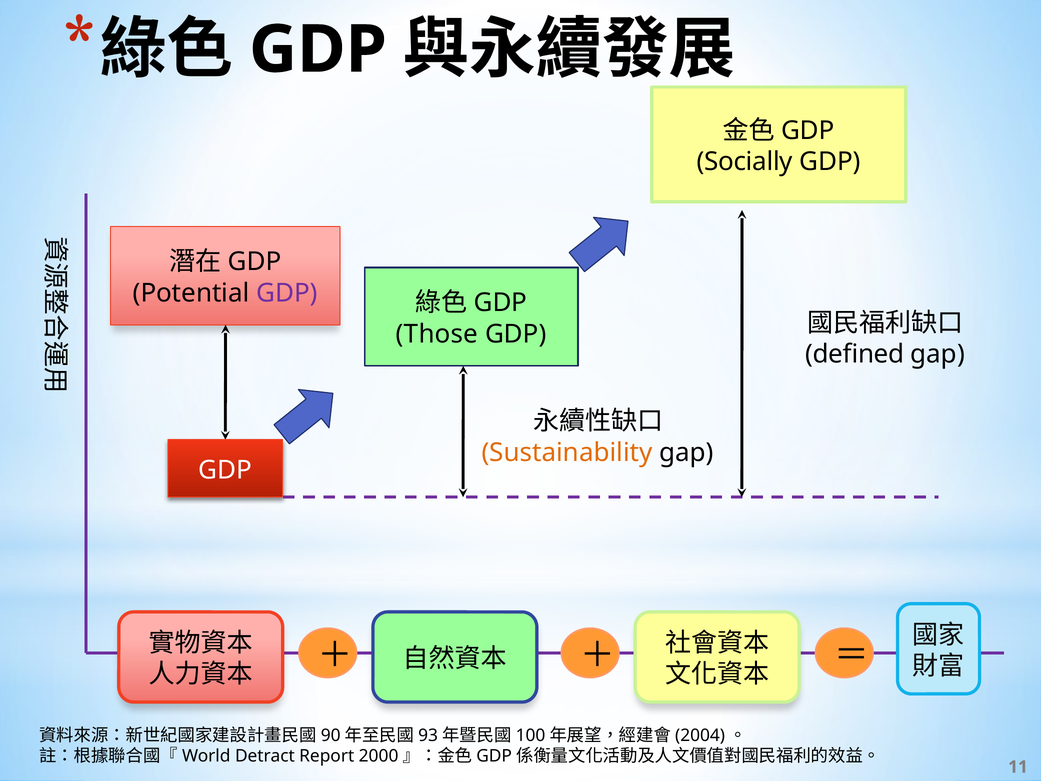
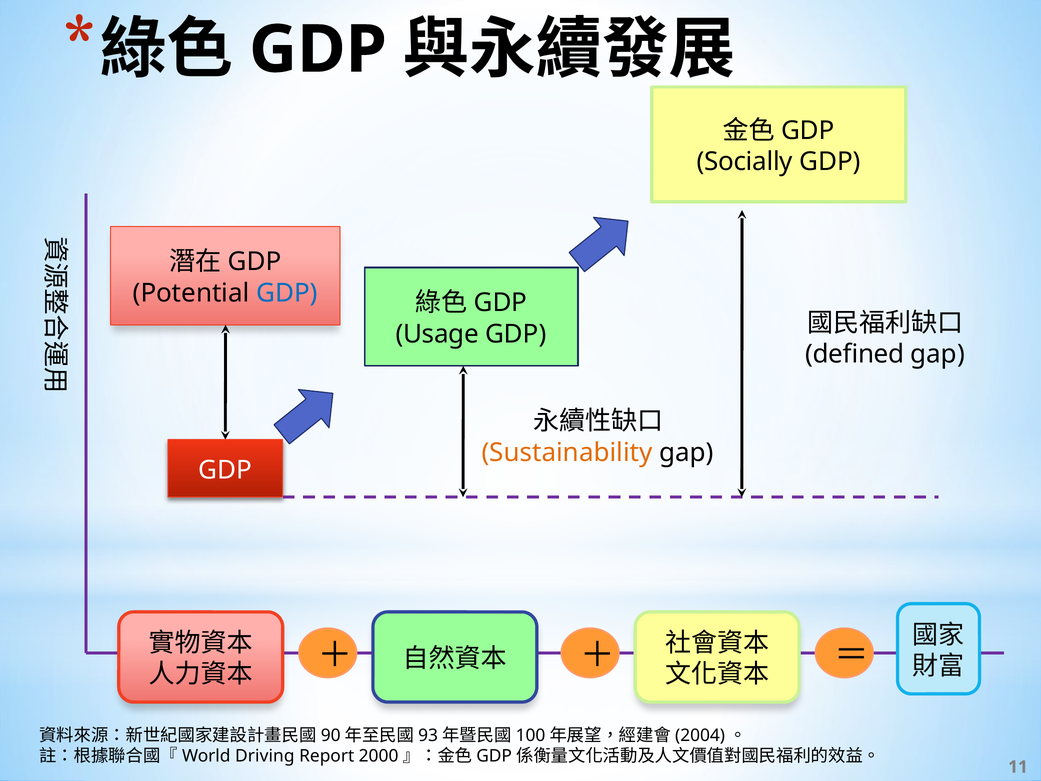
GDP at (287, 293) colour: purple -> blue
Those: Those -> Usage
Detract: Detract -> Driving
